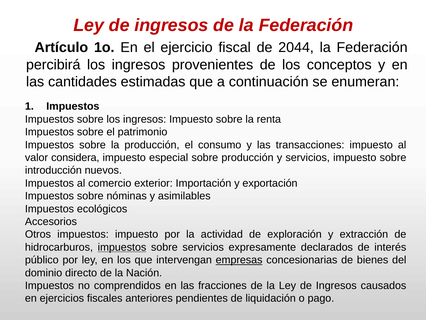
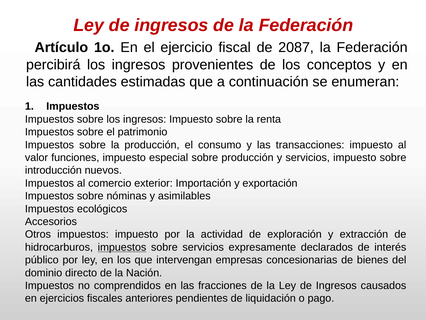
2044: 2044 -> 2087
considera: considera -> funciones
empresas underline: present -> none
